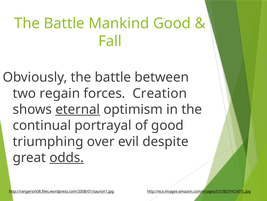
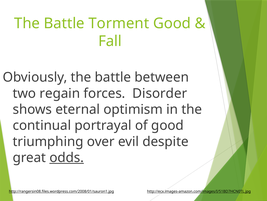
Mankind: Mankind -> Torment
Creation: Creation -> Disorder
eternal underline: present -> none
